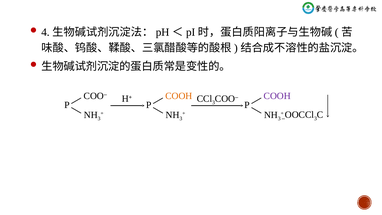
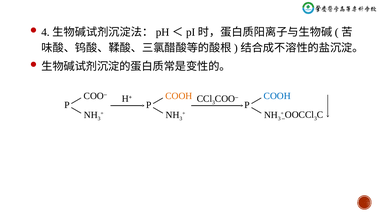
COOH at (277, 96) colour: purple -> blue
